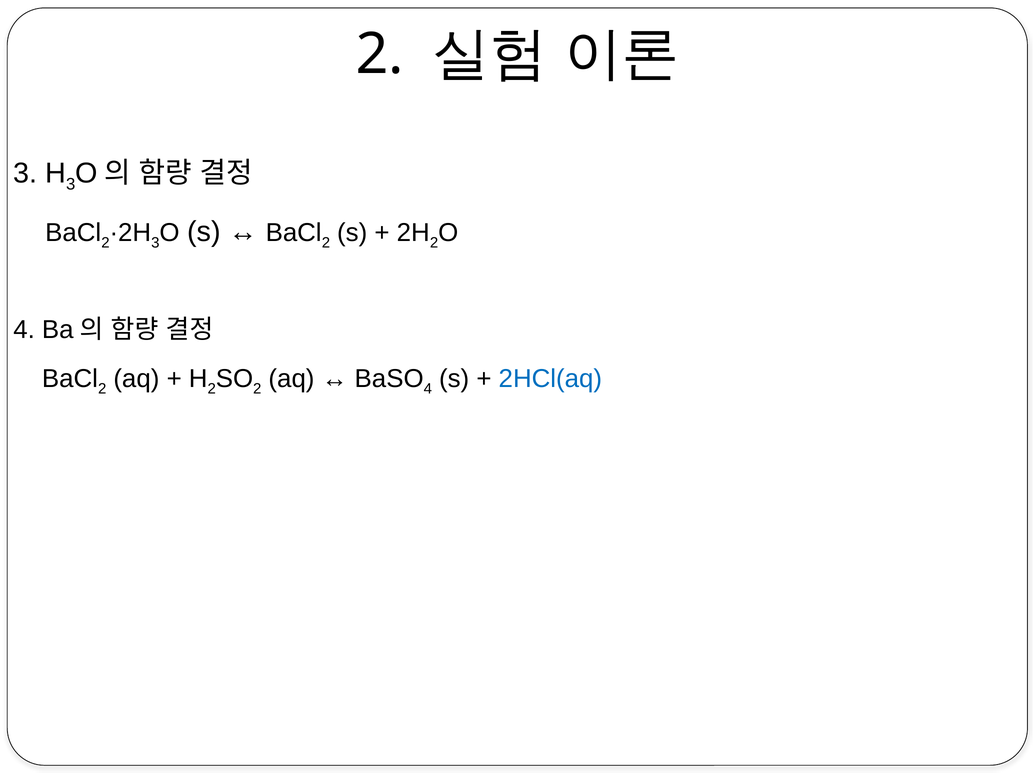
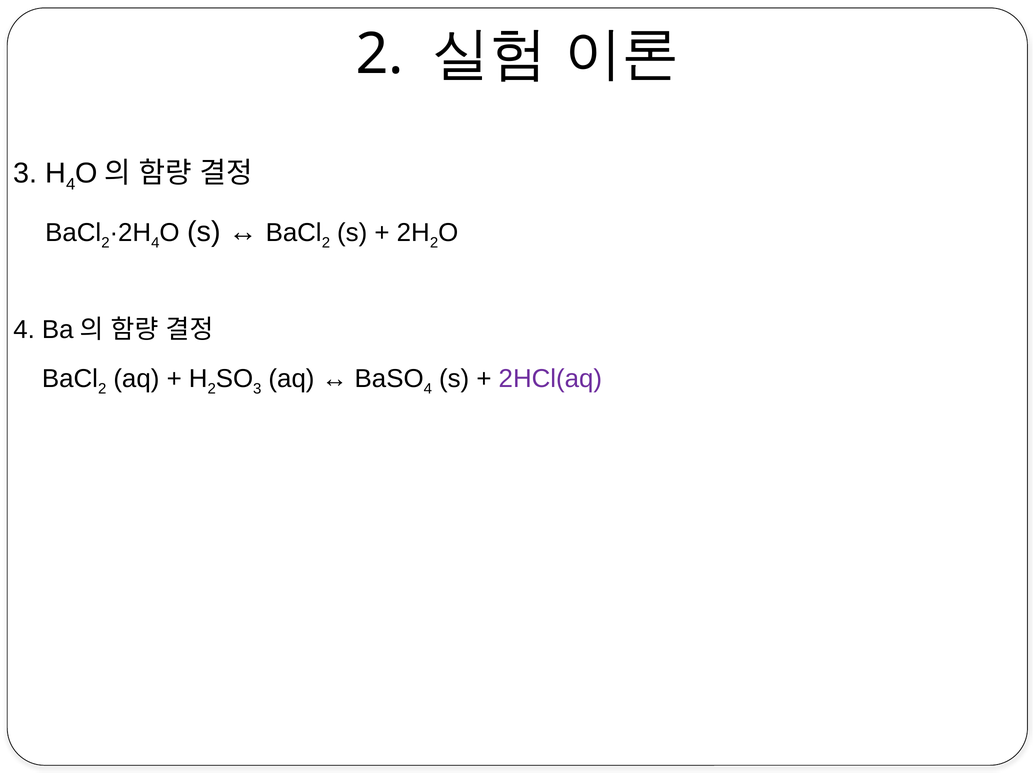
3 at (71, 184): 3 -> 4
3 at (155, 243): 3 -> 4
2 at (257, 389): 2 -> 3
2HCl(aq colour: blue -> purple
